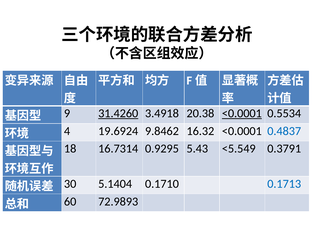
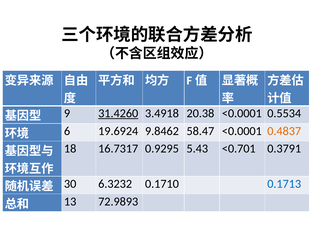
<0.0001 at (242, 113) underline: present -> none
4: 4 -> 6
16.32: 16.32 -> 58.47
0.4837 colour: blue -> orange
16.7314: 16.7314 -> 16.7317
<5.549: <5.549 -> <0.701
5.1404: 5.1404 -> 6.3232
60: 60 -> 13
